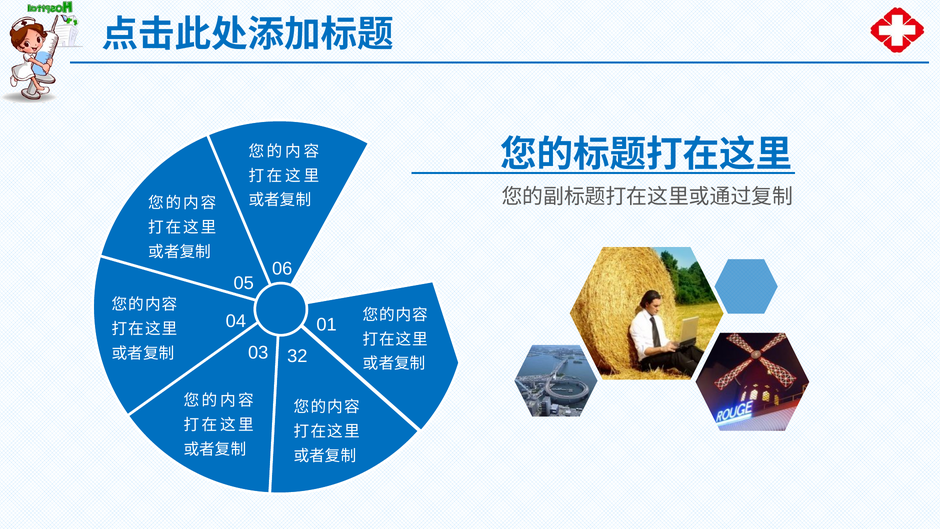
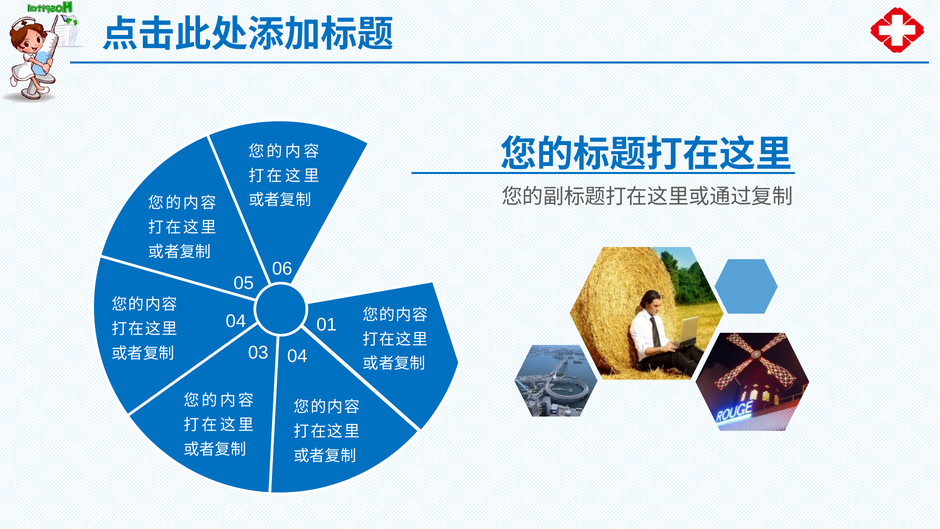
03 32: 32 -> 04
